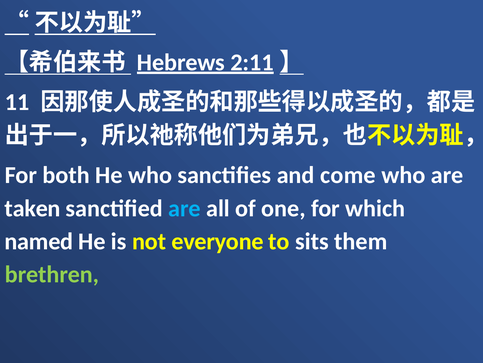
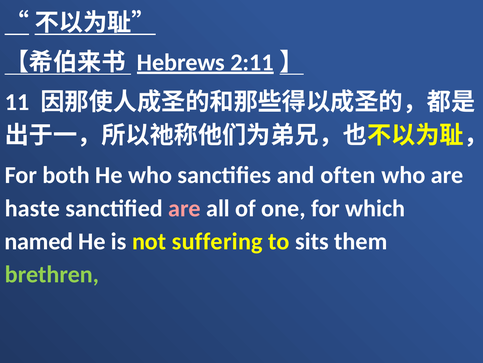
come: come -> often
taken: taken -> haste
are at (184, 208) colour: light blue -> pink
everyone: everyone -> suffering
